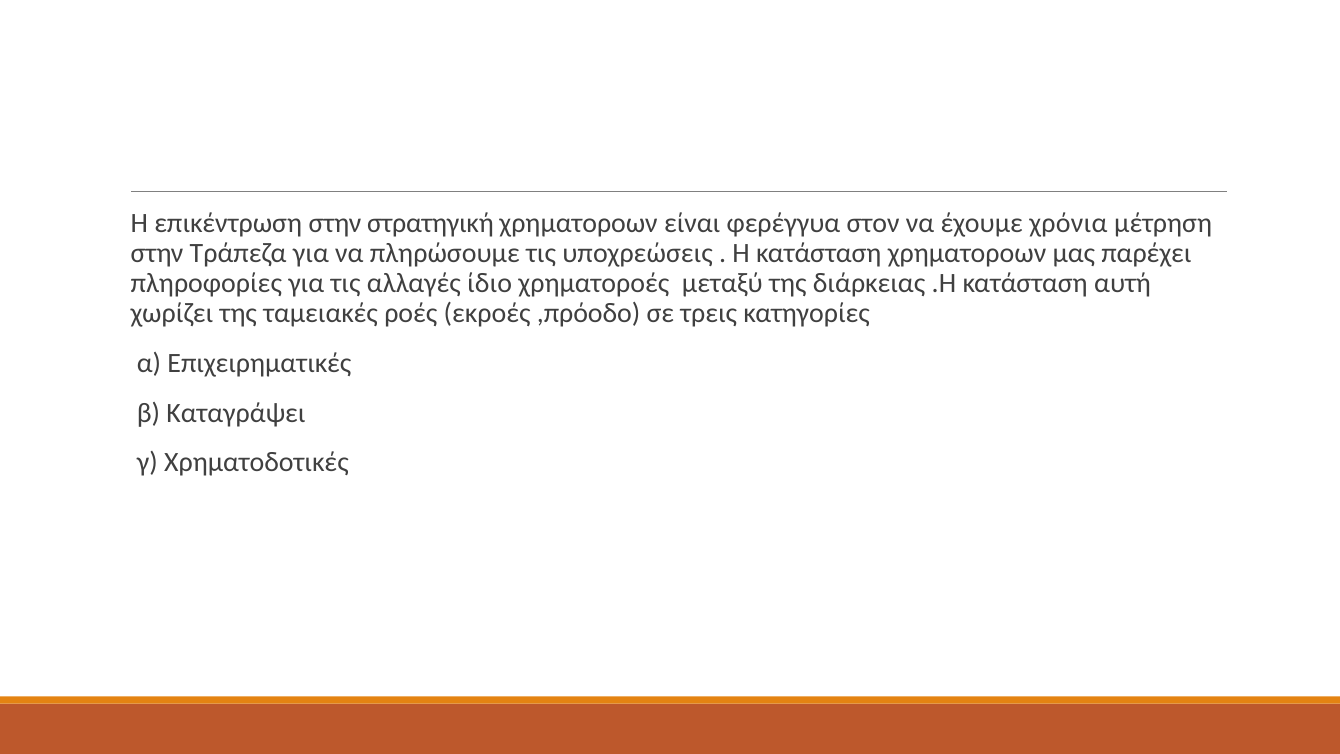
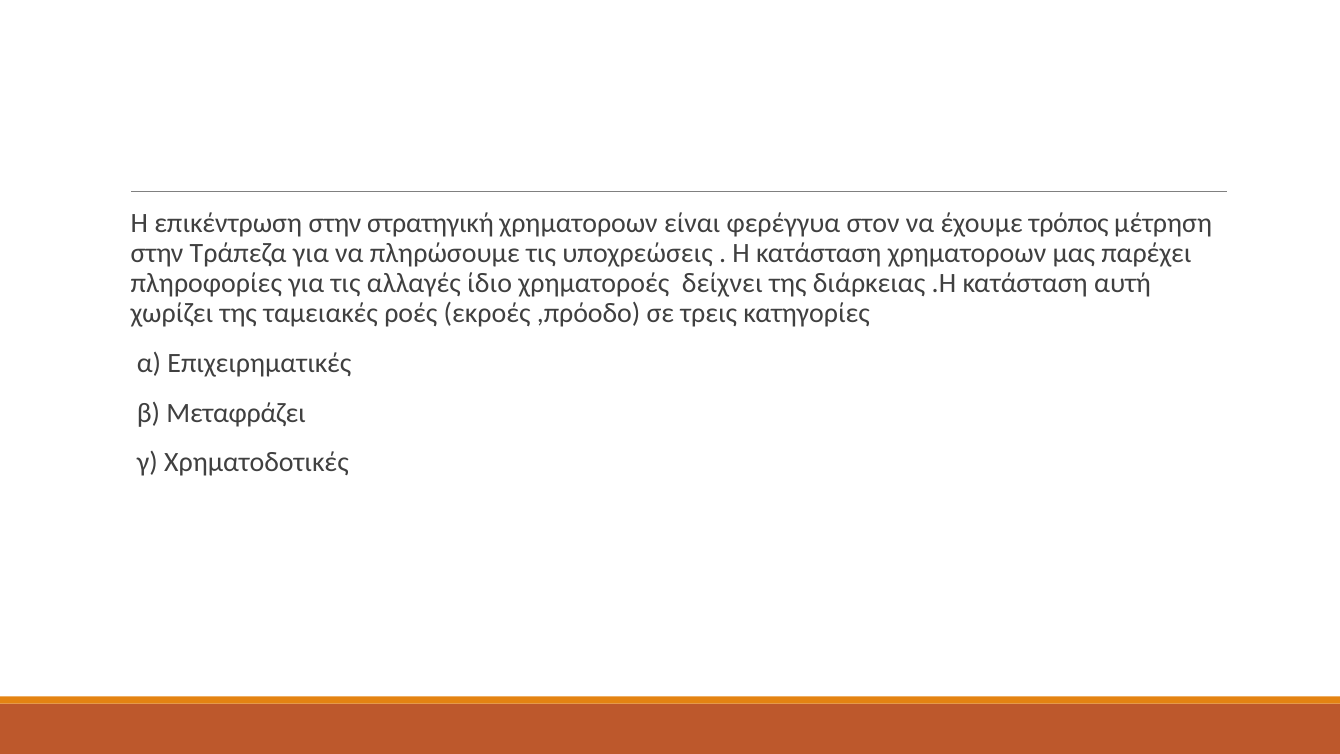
χρόνια: χρόνια -> τρόπος
μεταξύ: μεταξύ -> δείχνει
Καταγράψει: Καταγράψει -> Μεταφράζει
